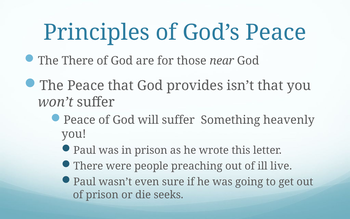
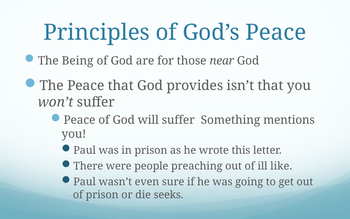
The There: There -> Being
heavenly: heavenly -> mentions
live: live -> like
